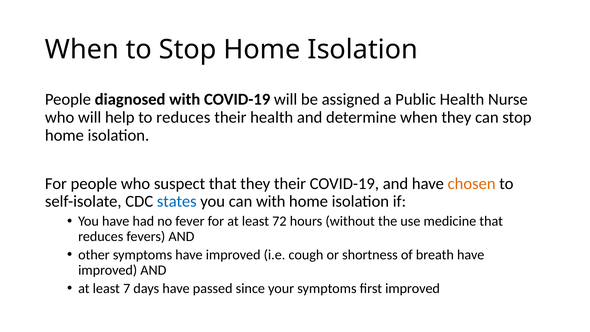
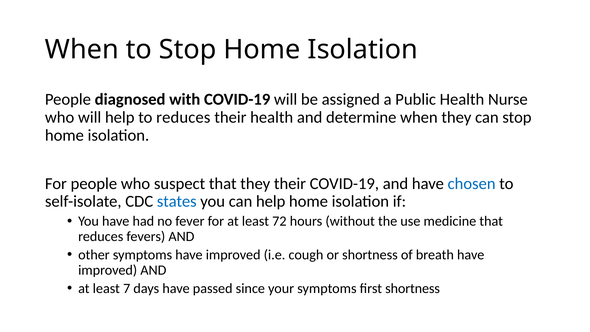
chosen colour: orange -> blue
can with: with -> help
first improved: improved -> shortness
